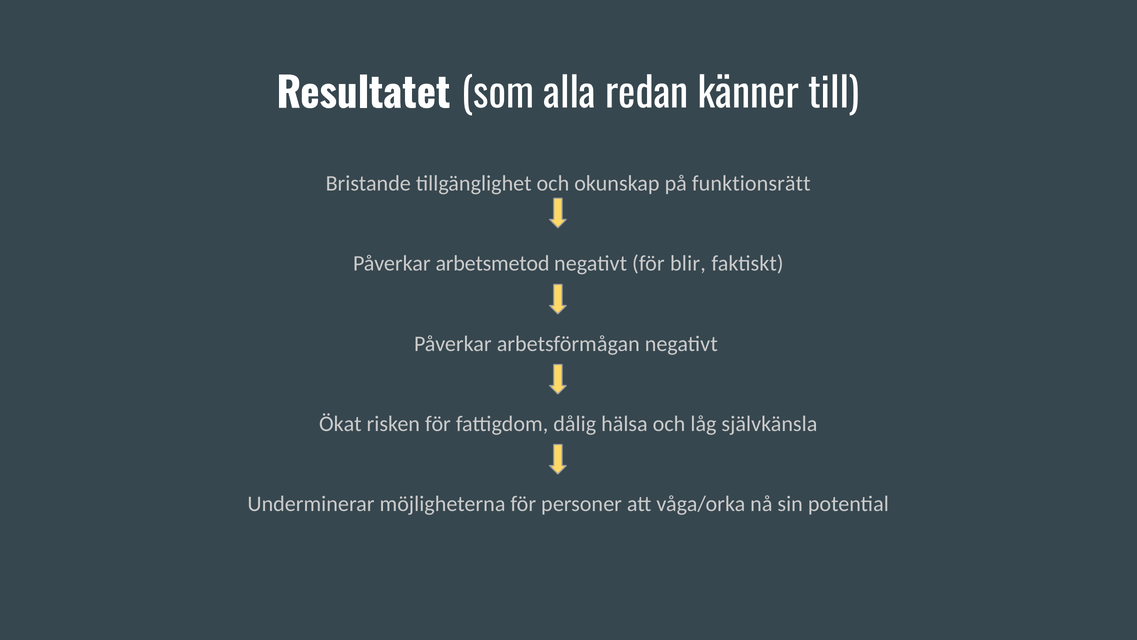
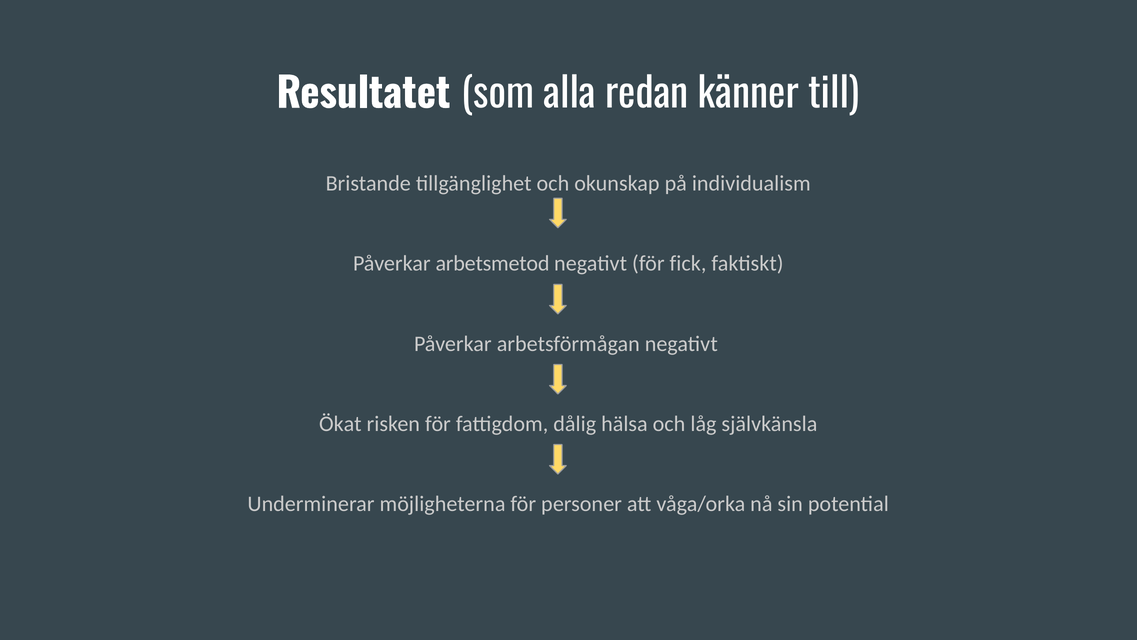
funktionsrätt: funktionsrätt -> individualism
blir: blir -> fick
